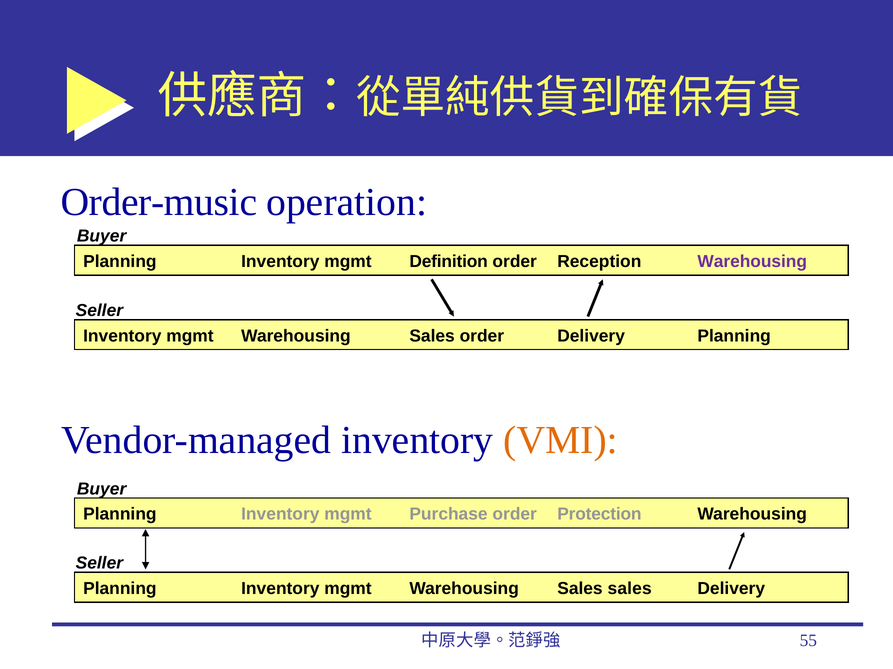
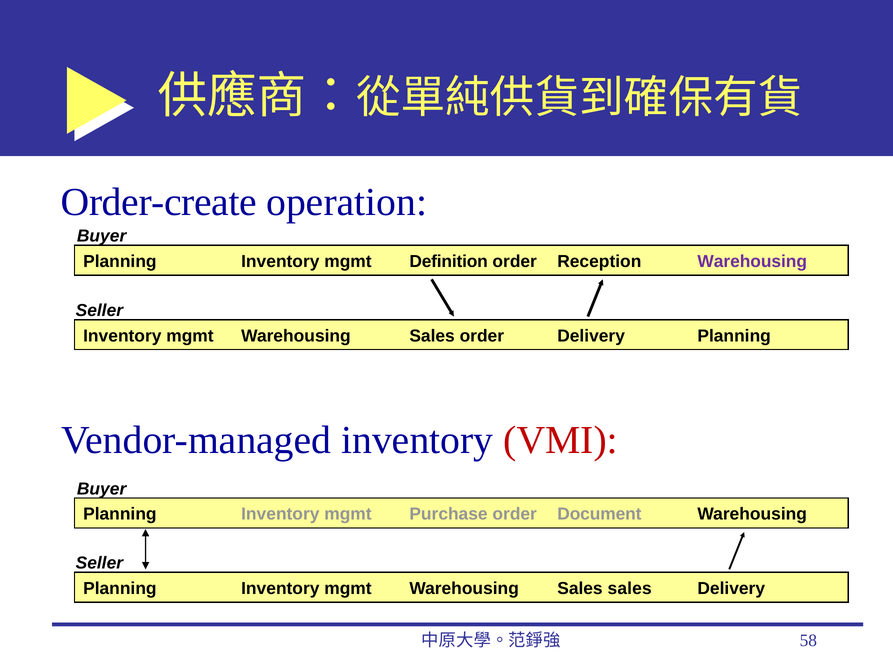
Order-music: Order-music -> Order-create
VMI colour: orange -> red
Protection: Protection -> Document
55: 55 -> 58
